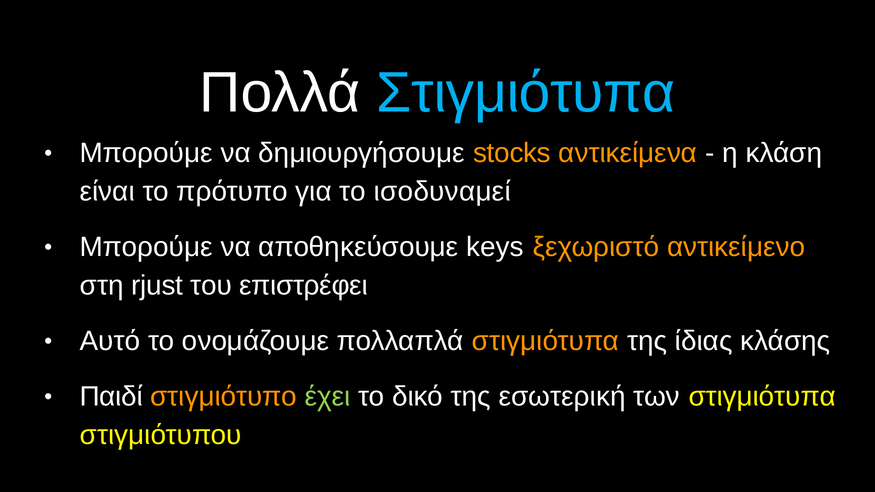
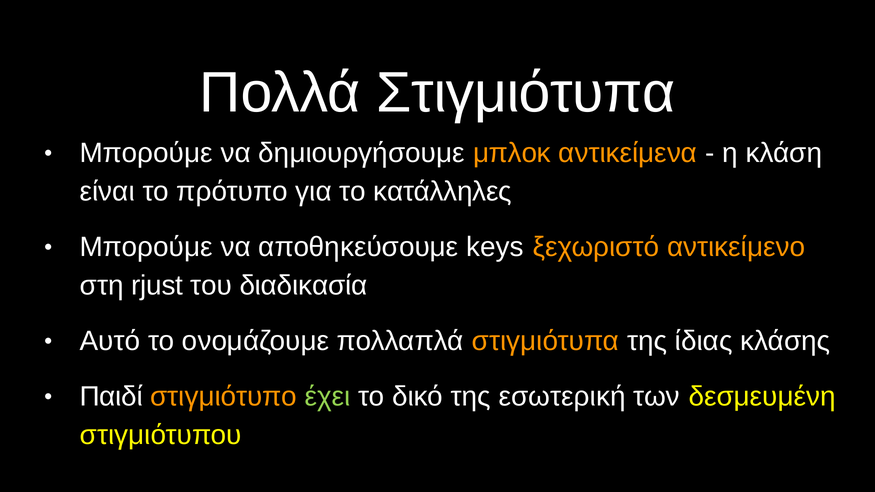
Στιγμιότυπα at (526, 93) colour: light blue -> white
stocks: stocks -> μπλοκ
ισοδυναμεί: ισοδυναμεί -> κατάλληλες
επιστρέφει: επιστρέφει -> διαδικασία
των στιγμιότυπα: στιγμιότυπα -> δεσμευμένη
